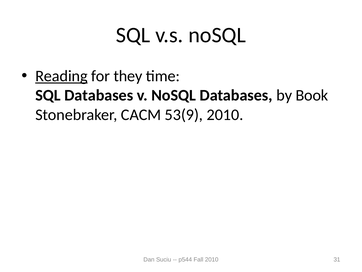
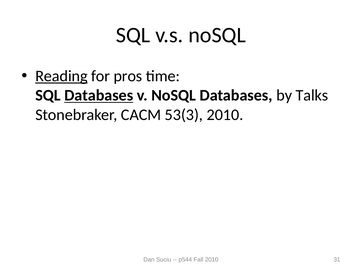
they: they -> pros
Databases at (99, 95) underline: none -> present
Book: Book -> Talks
53(9: 53(9 -> 53(3
